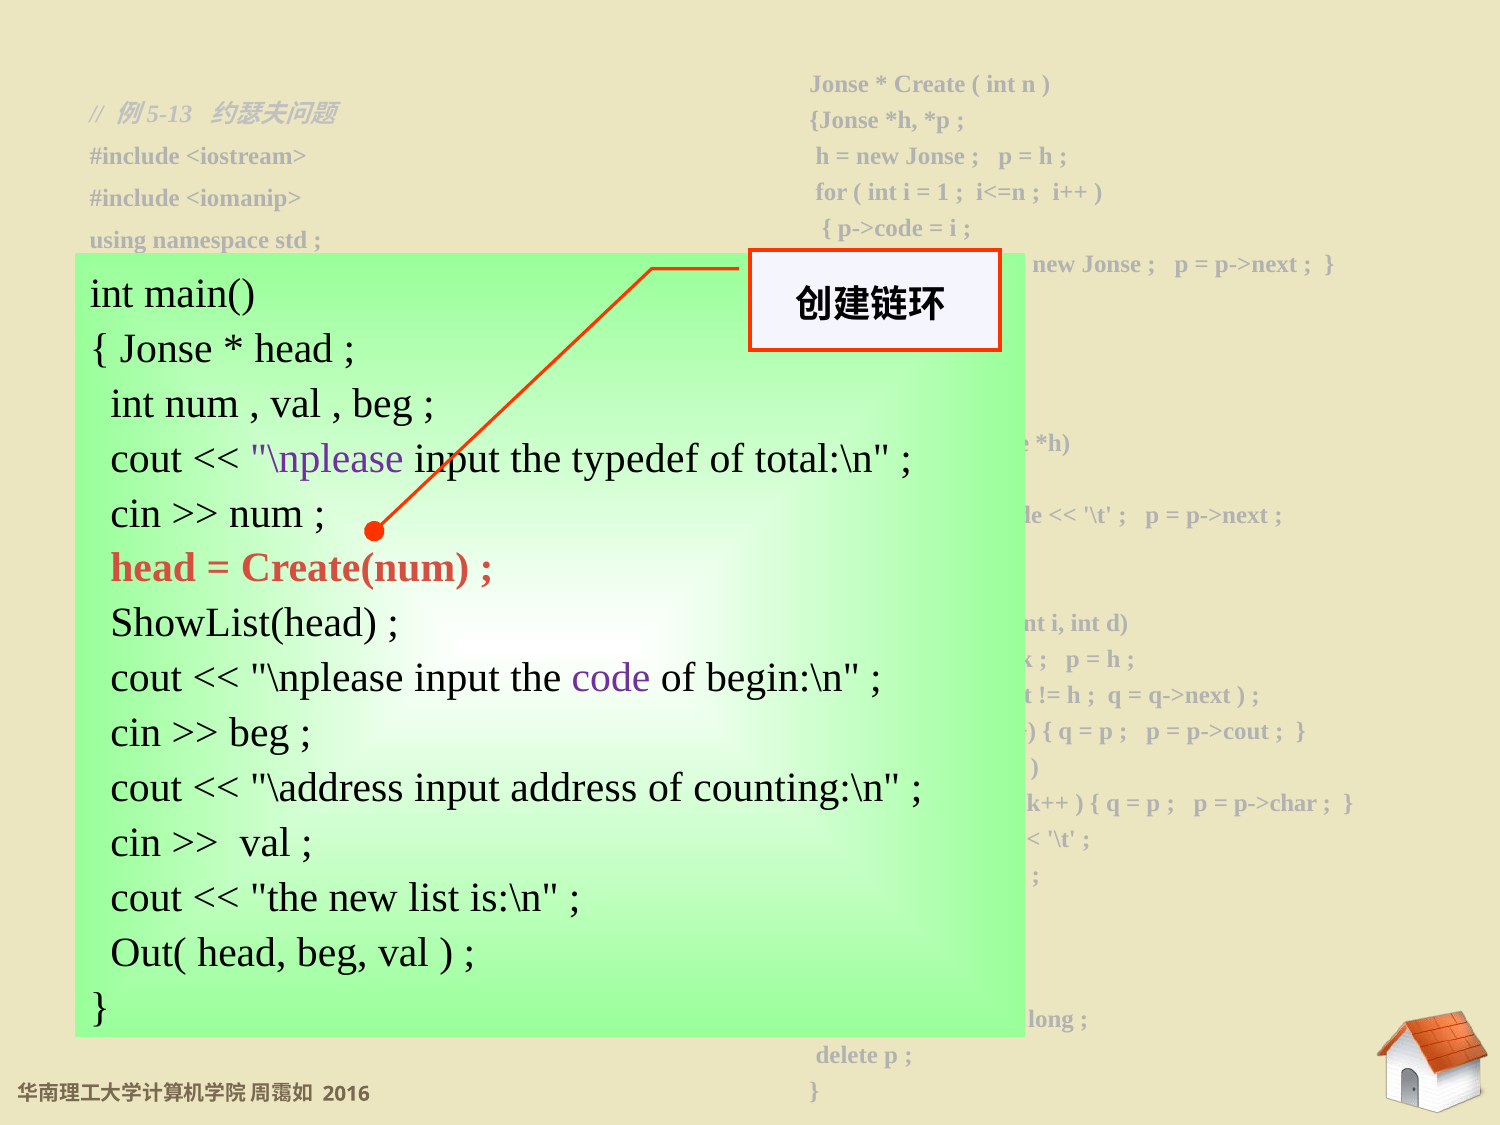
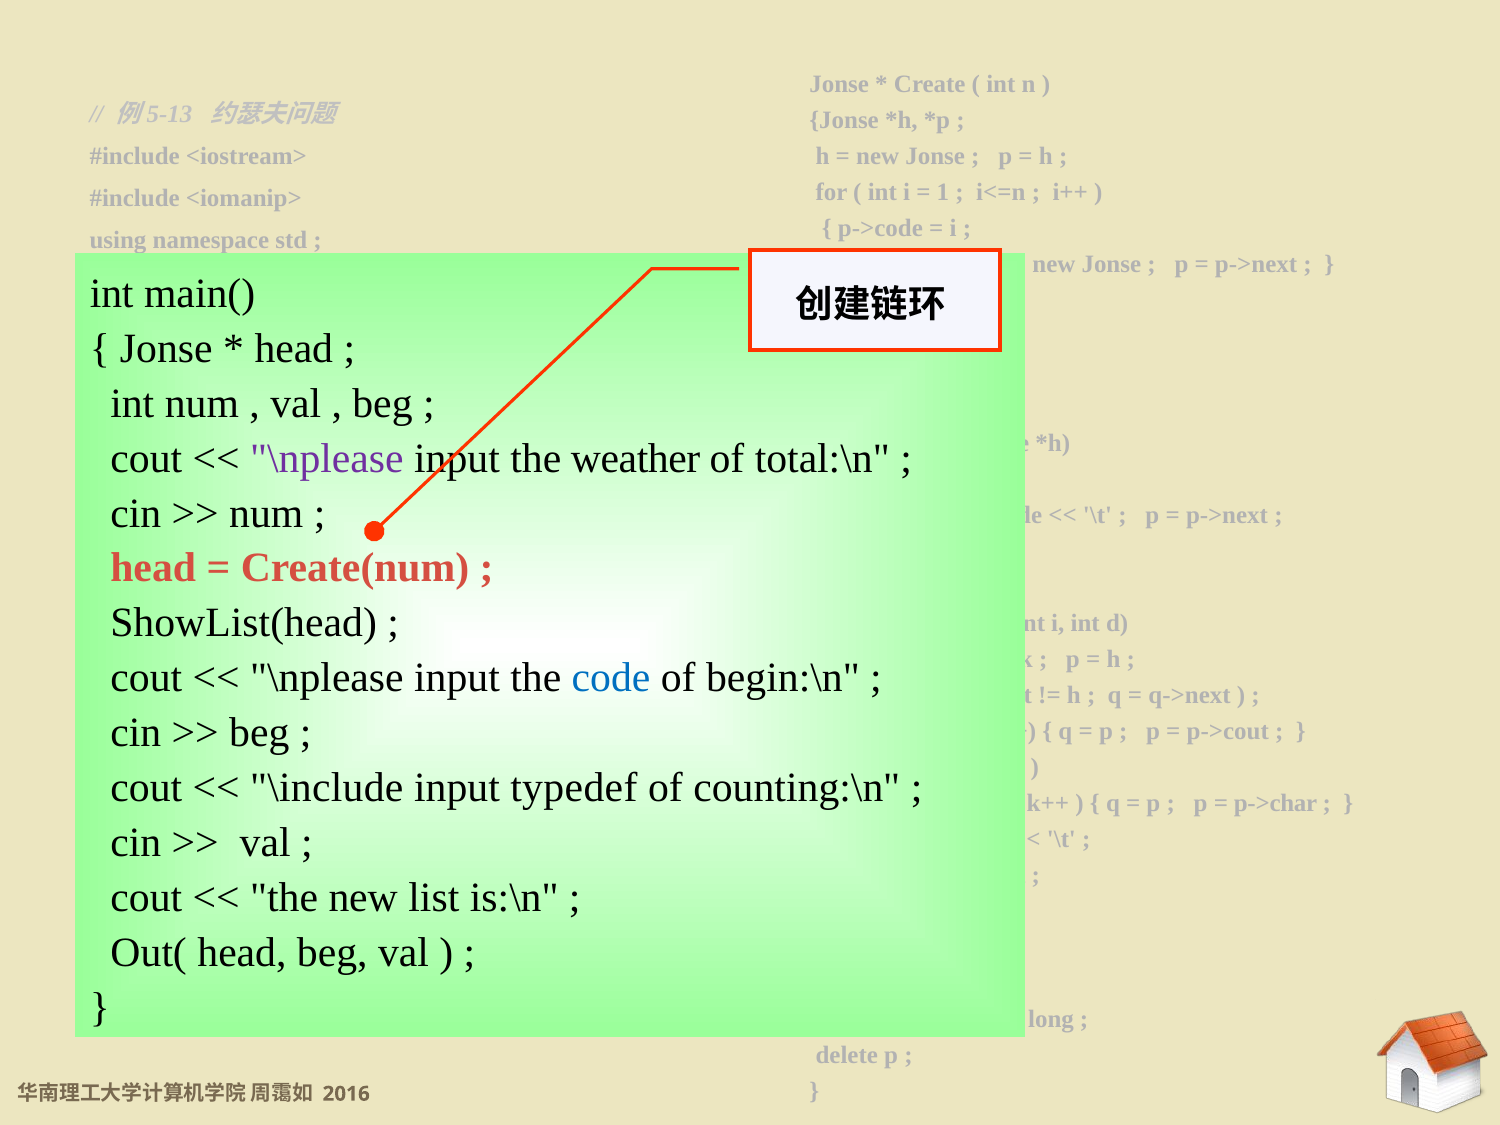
typedef: typedef -> weather
code at (611, 678) colour: purple -> blue
\address: \address -> \include
address: address -> typedef
